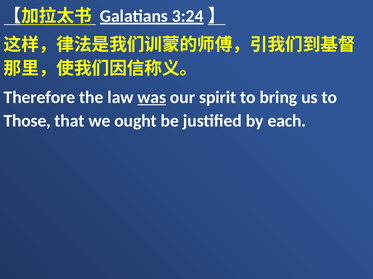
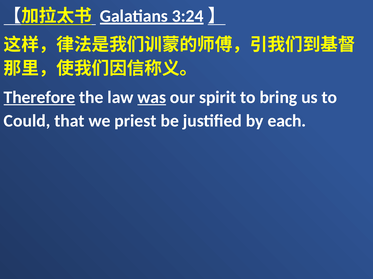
Therefore underline: none -> present
Those: Those -> Could
ought: ought -> priest
